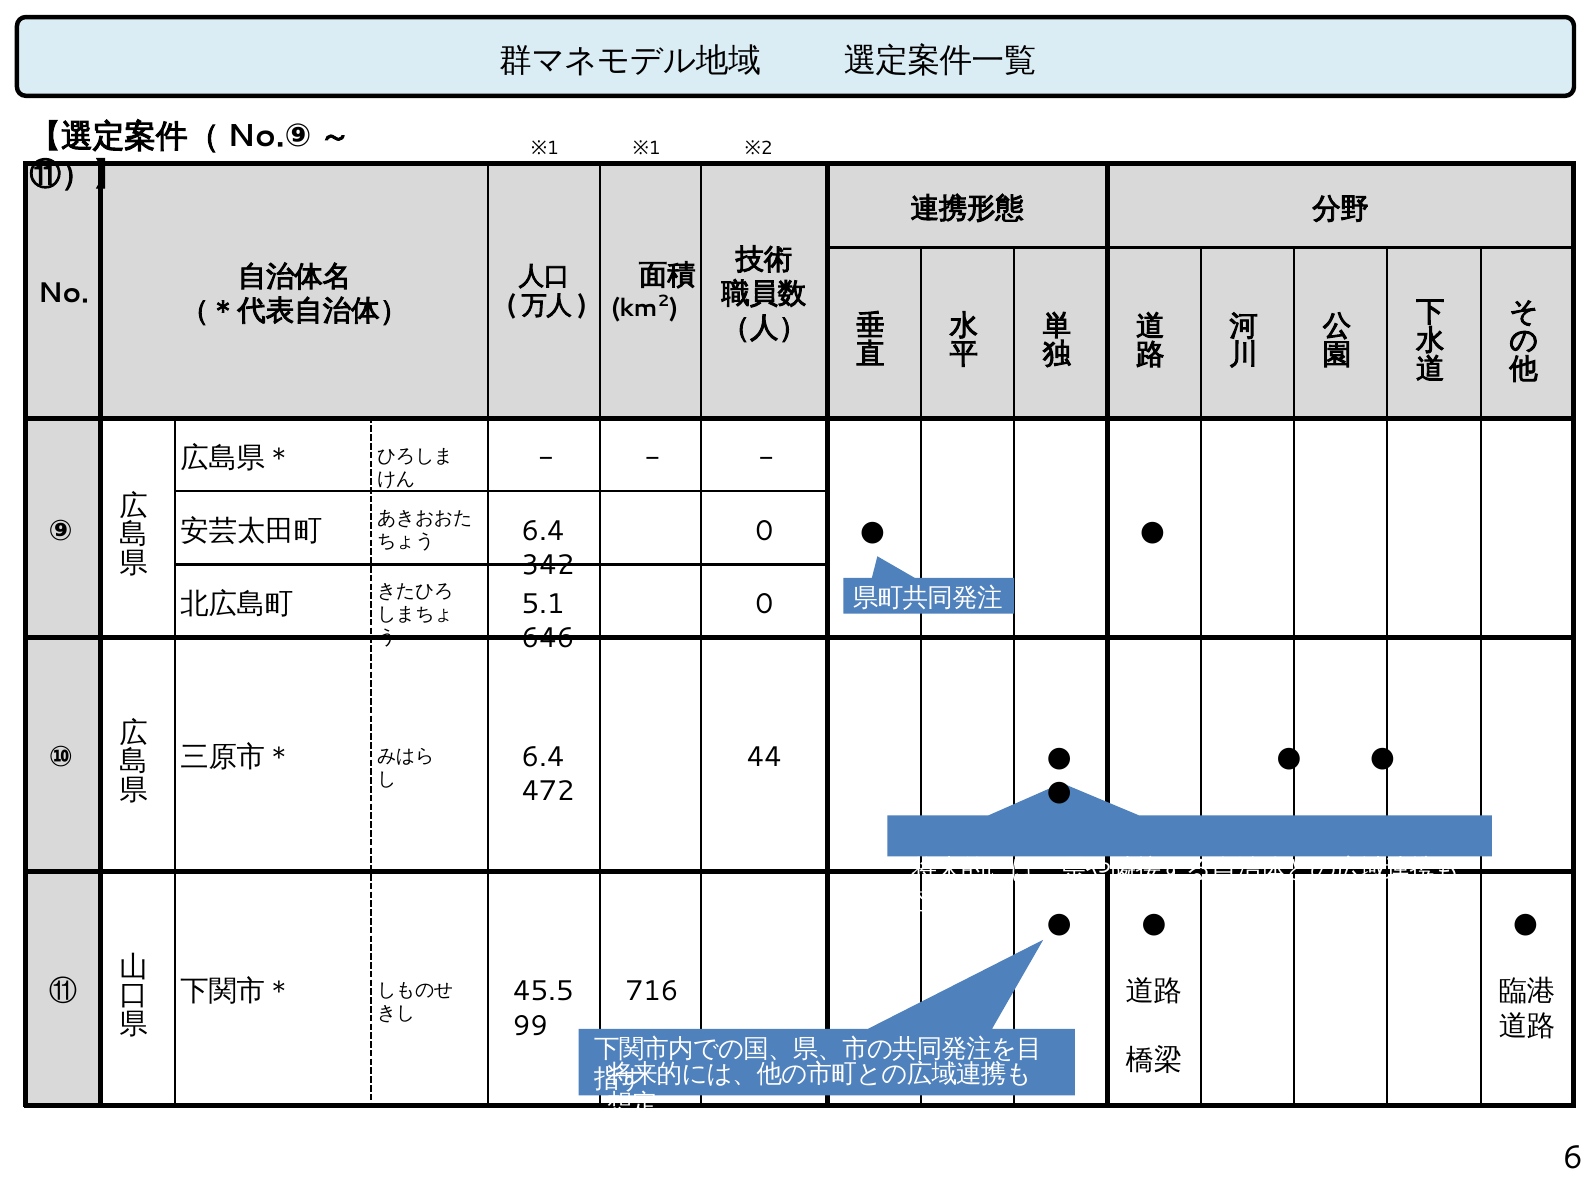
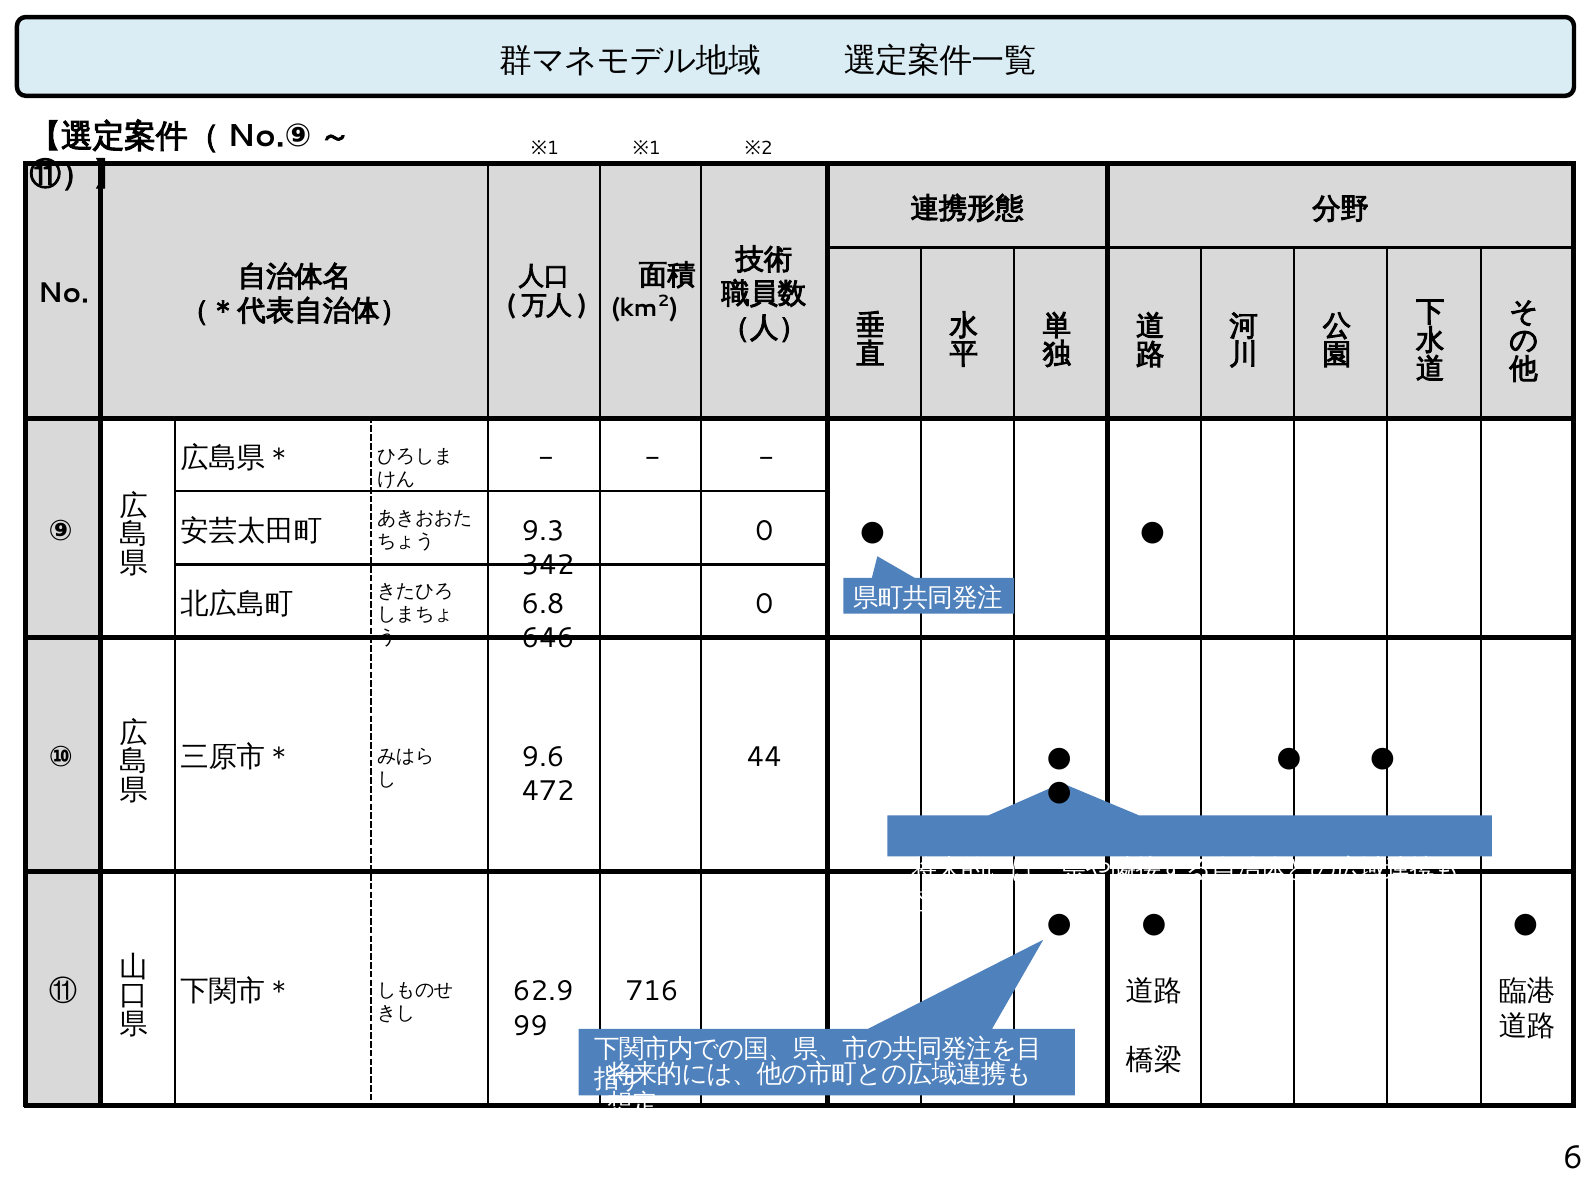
6.4 at (543, 531): 6.4 -> 9.3
5.1: 5.1 -> 6.8
6.4 at (543, 757): 6.4 -> 9.6
45.5: 45.5 -> 62.9
